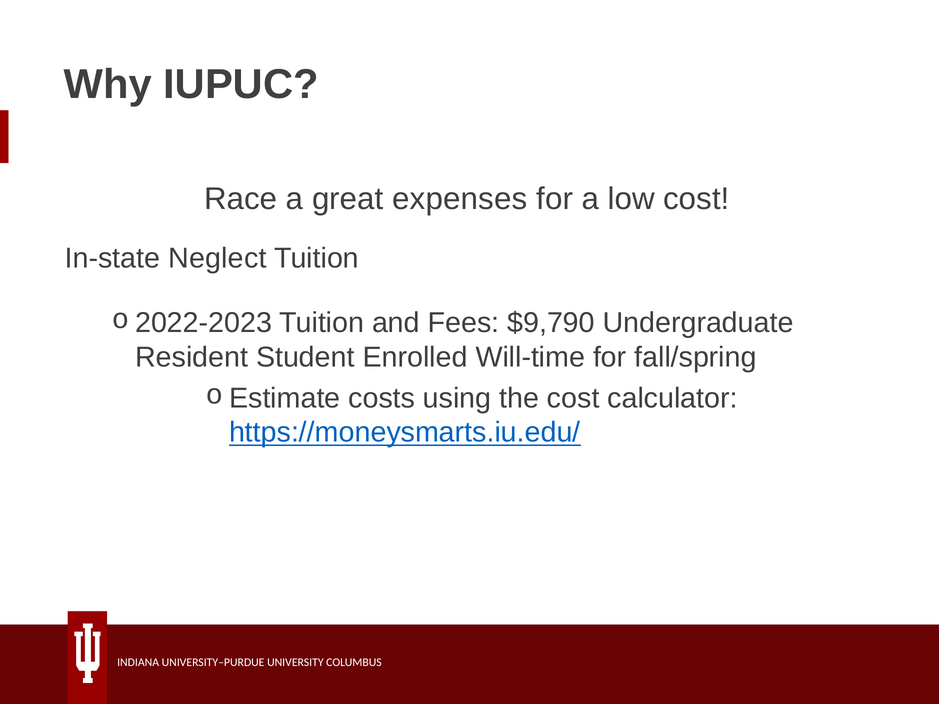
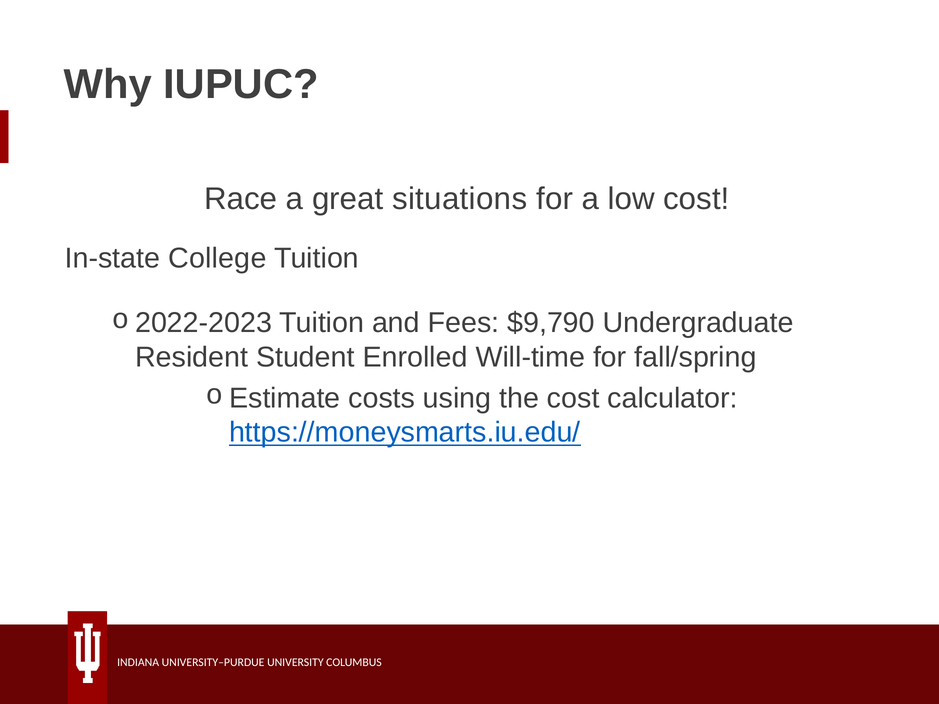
expenses: expenses -> situations
Neglect: Neglect -> College
